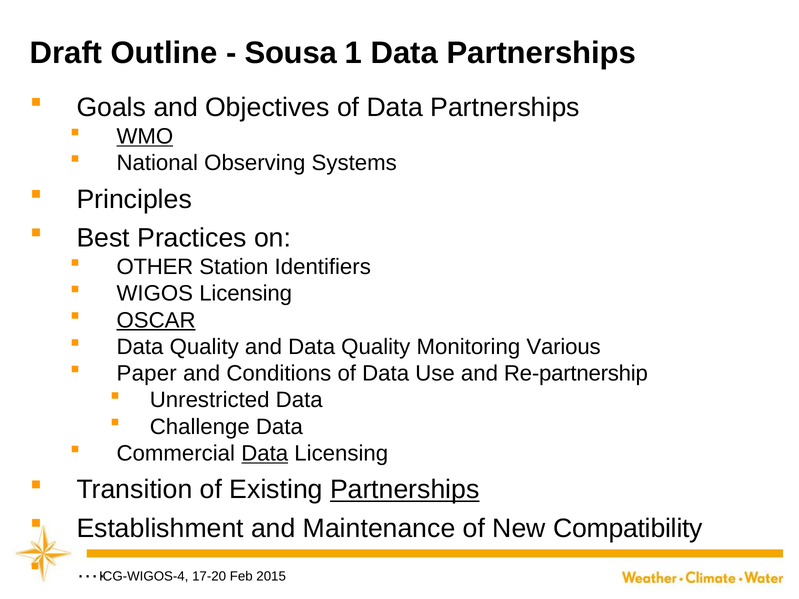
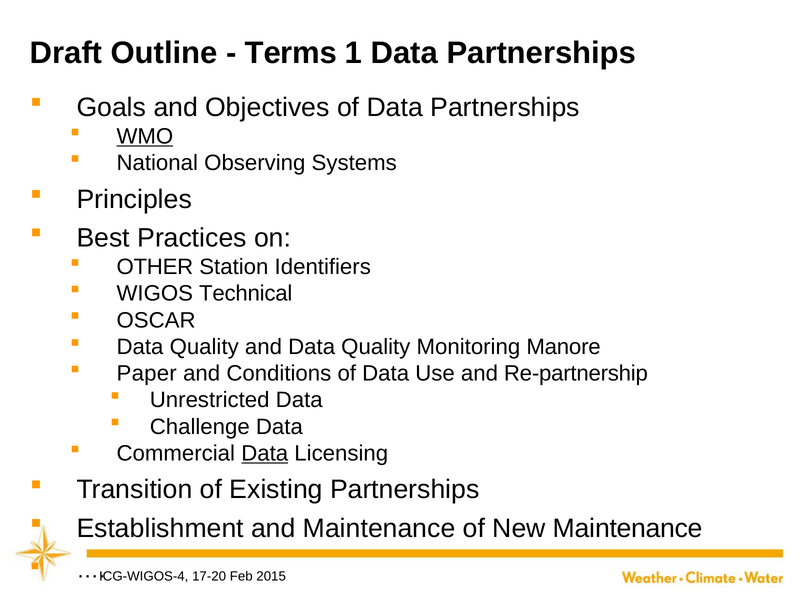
Sousa: Sousa -> Terms
WIGOS Licensing: Licensing -> Technical
OSCAR underline: present -> none
Various: Various -> Manore
Partnerships at (405, 490) underline: present -> none
New Compatibility: Compatibility -> Maintenance
